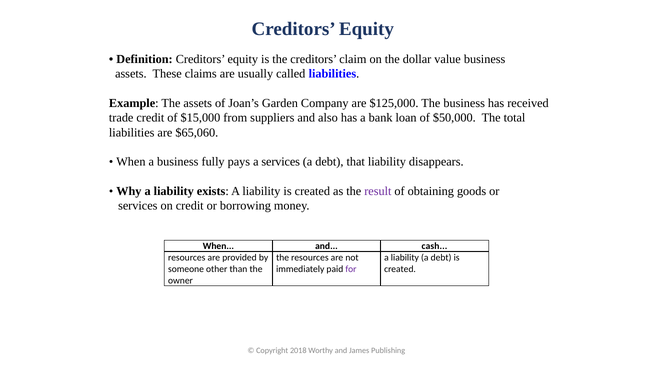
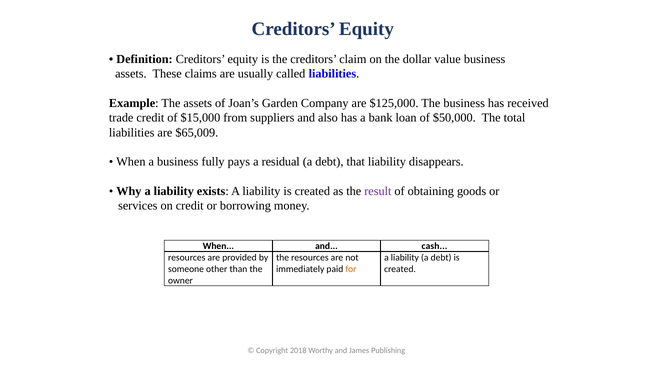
$65,060: $65,060 -> $65,009
a services: services -> residual
for colour: purple -> orange
